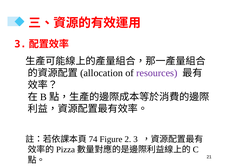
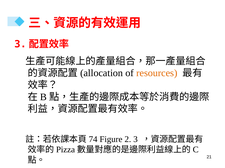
resources colour: purple -> orange
